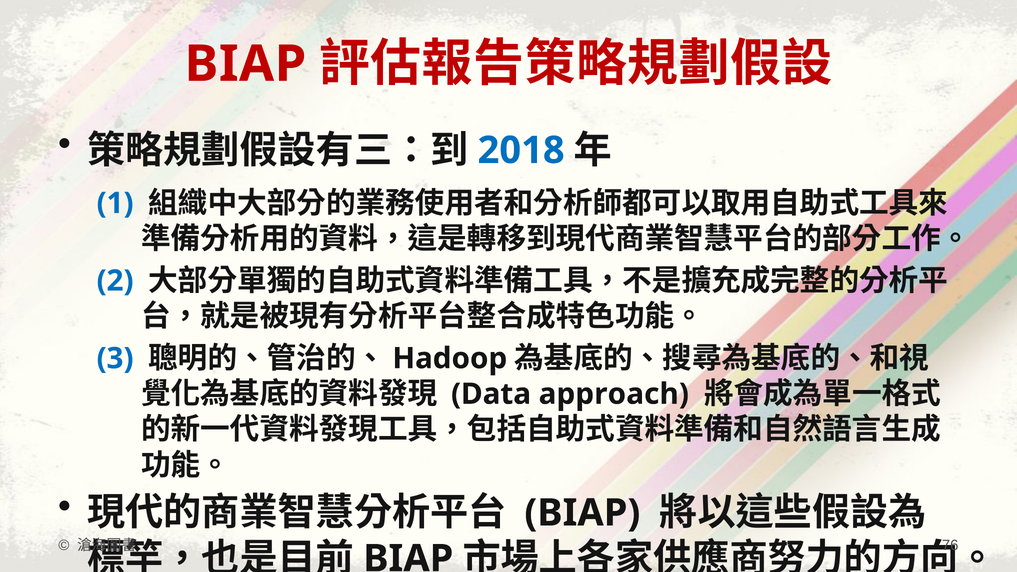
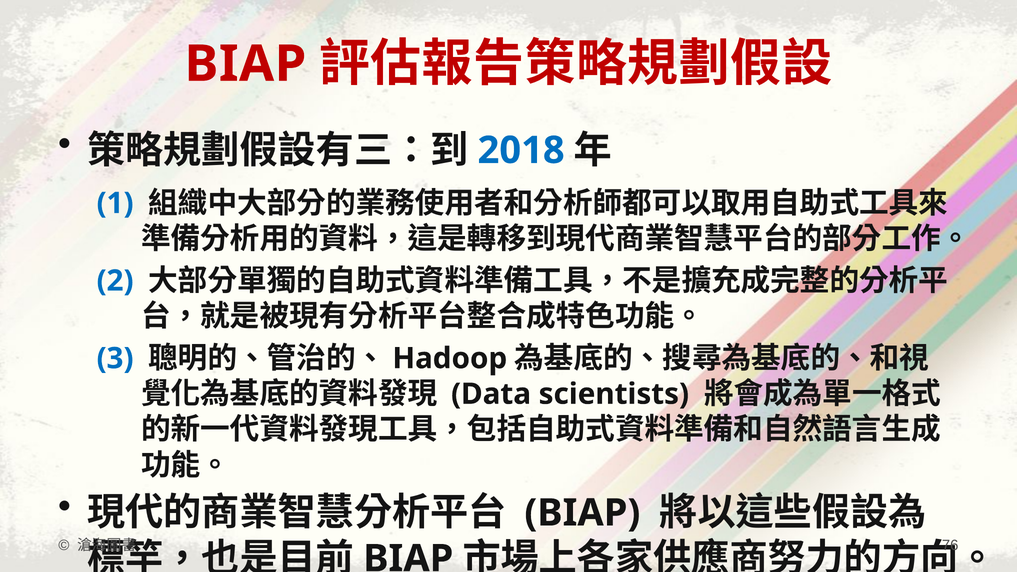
approach: approach -> scientists
